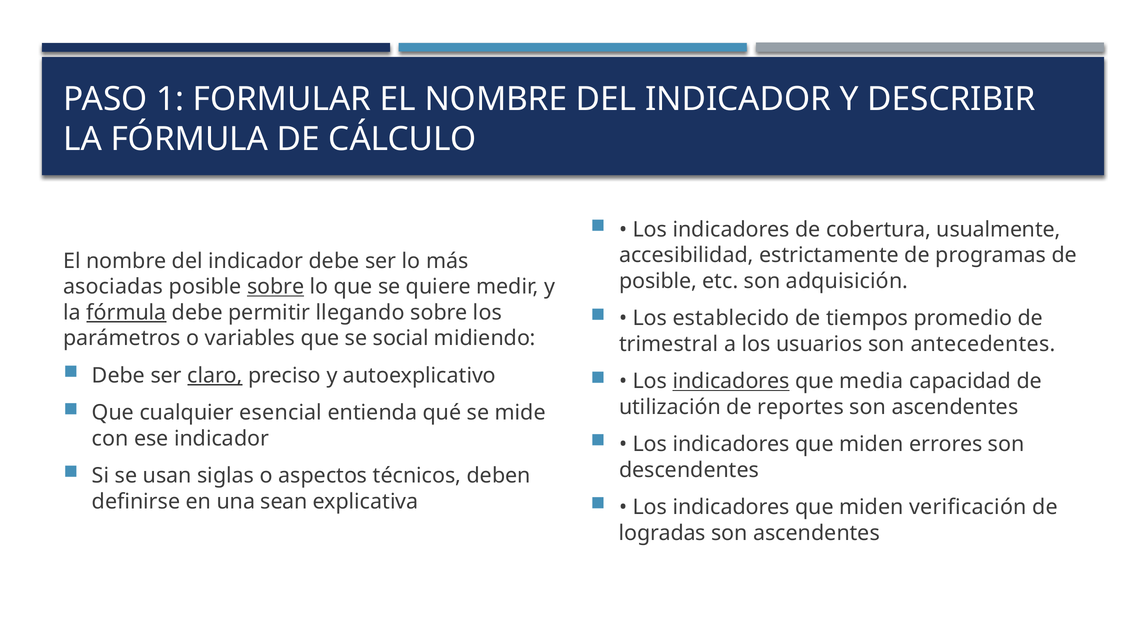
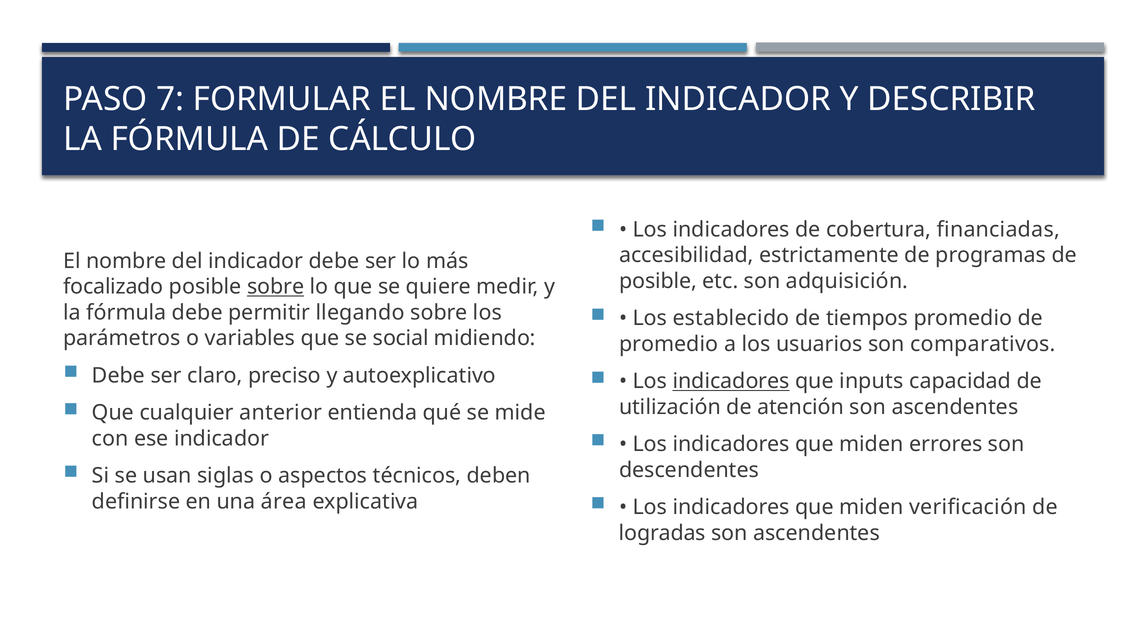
1: 1 -> 7
usualmente: usualmente -> financiadas
asociadas: asociadas -> focalizado
fórmula at (126, 313) underline: present -> none
trimestral at (669, 344): trimestral -> promedio
antecedentes: antecedentes -> comparativos
claro underline: present -> none
media: media -> inputs
reportes: reportes -> atención
esencial: esencial -> anterior
sean: sean -> área
